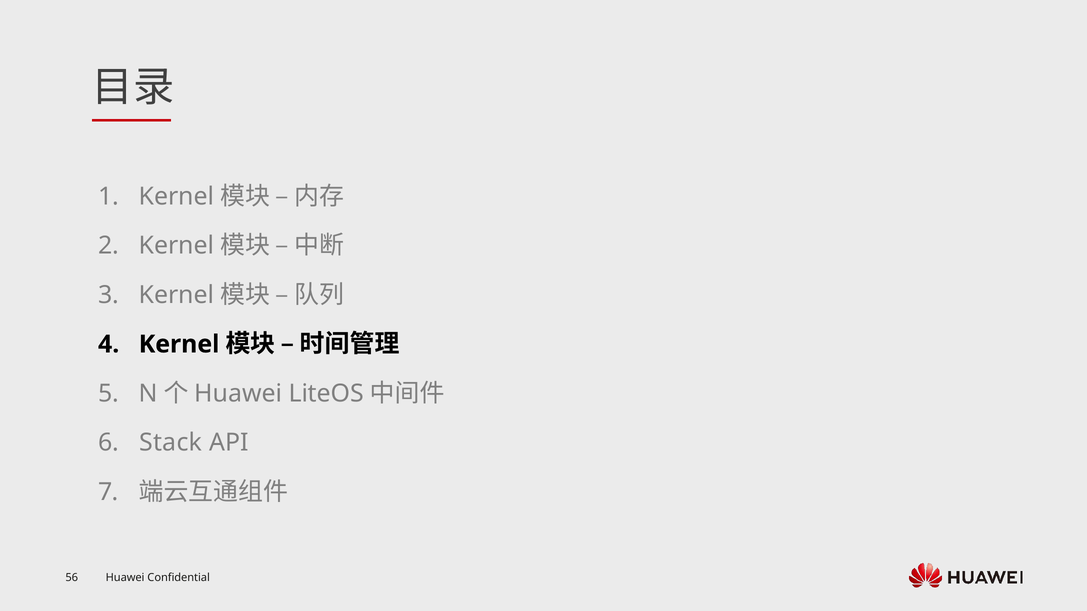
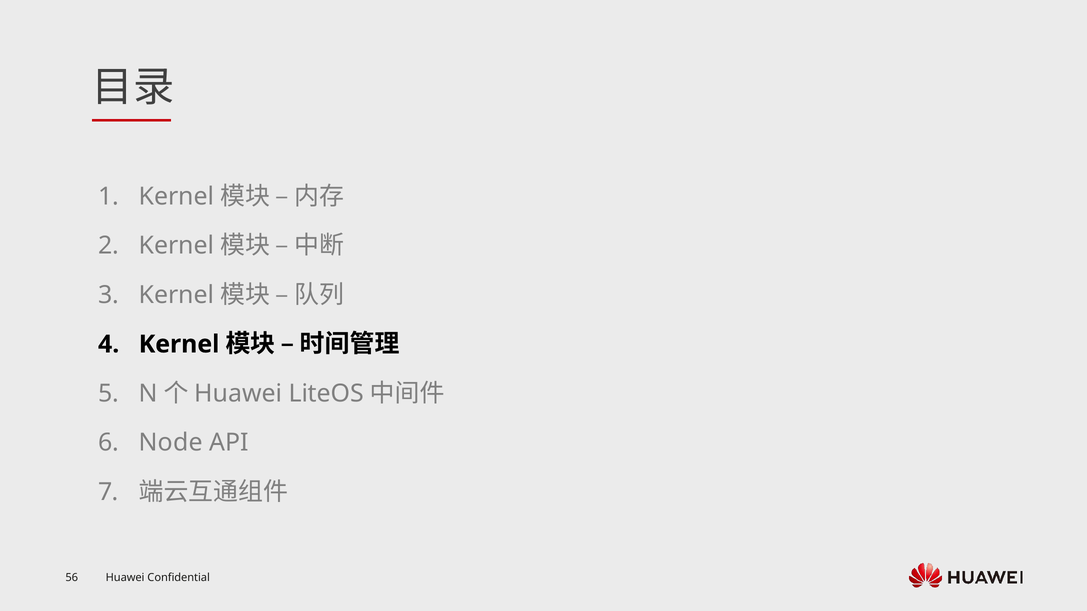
Stack: Stack -> Node
